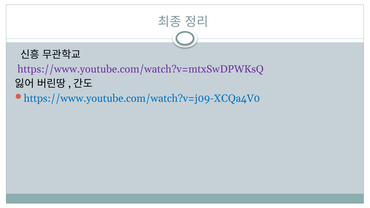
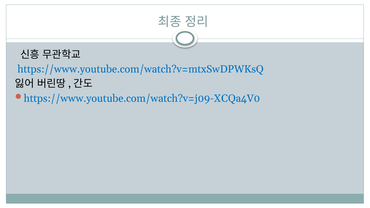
https://www.youtube.com/watch?v=mtxSwDPWKsQ colour: purple -> blue
